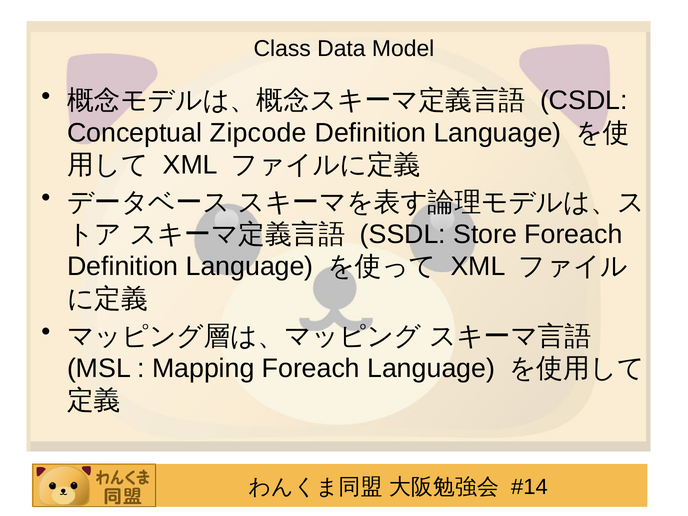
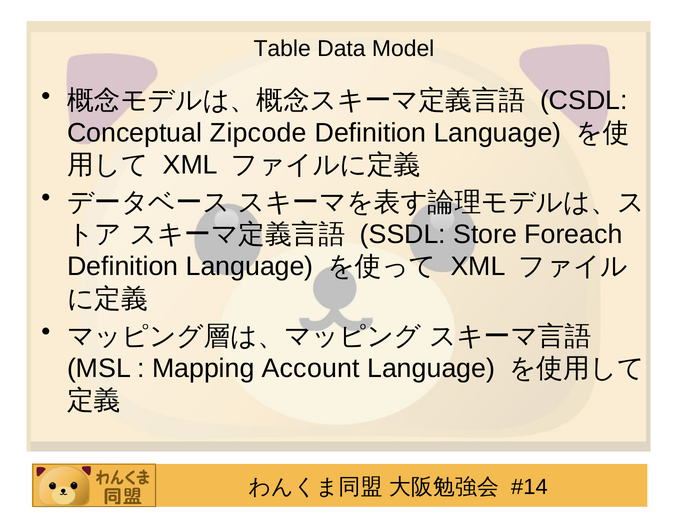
Class: Class -> Table
Mapping Foreach: Foreach -> Account
